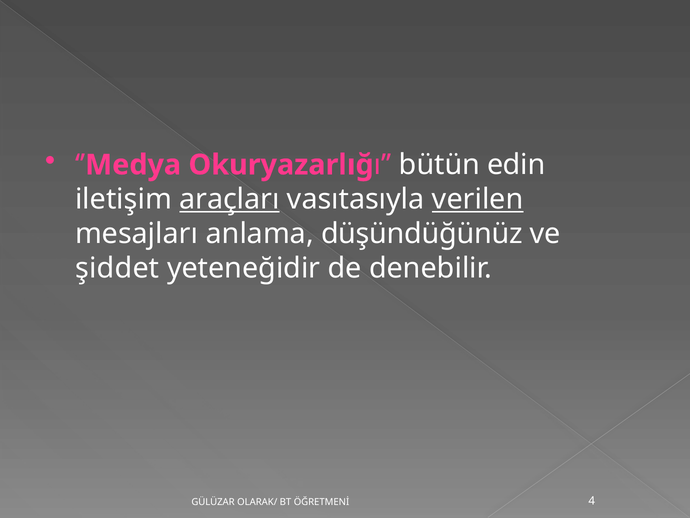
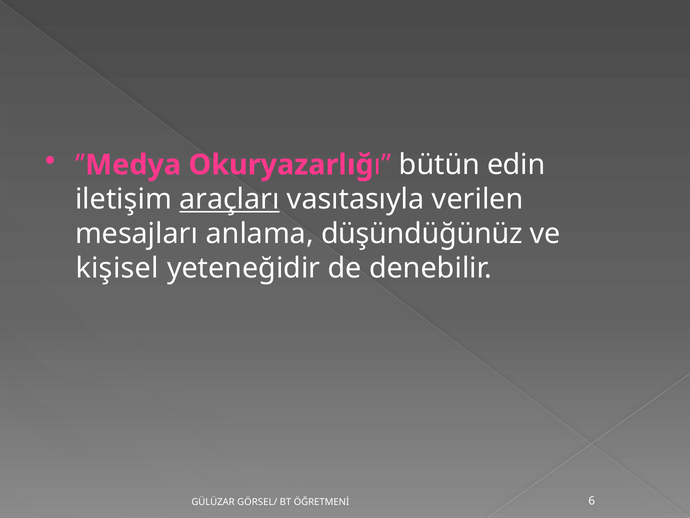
verilen underline: present -> none
şiddet: şiddet -> kişisel
OLARAK/: OLARAK/ -> GÖRSEL/
4: 4 -> 6
